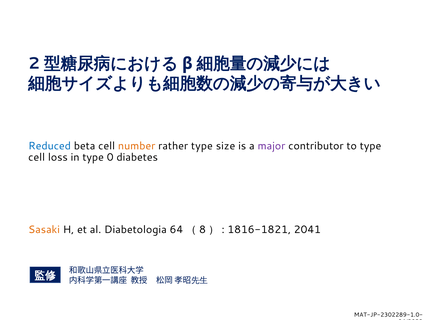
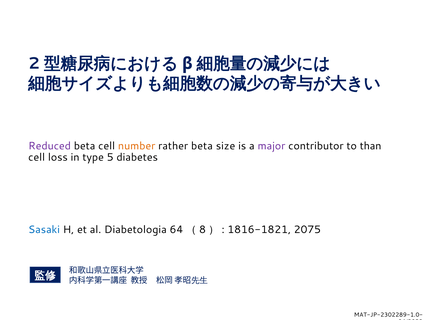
Reduced colour: blue -> purple
rather type: type -> beta
to type: type -> than
0: 0 -> 5
Sasaki colour: orange -> blue
2041: 2041 -> 2075
